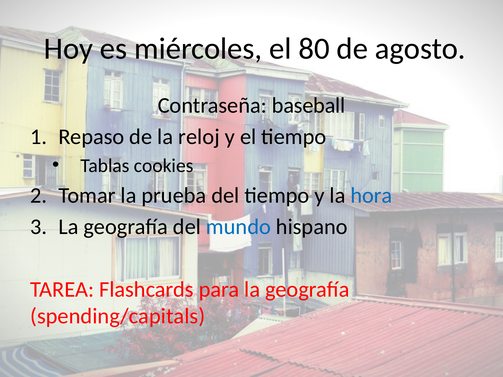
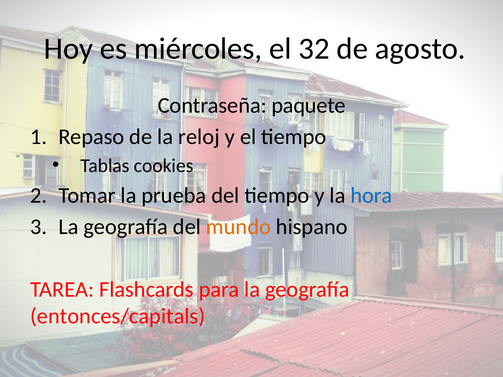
80: 80 -> 32
baseball: baseball -> paquete
mundo colour: blue -> orange
spending/capitals: spending/capitals -> entonces/capitals
